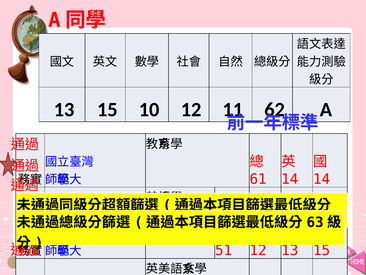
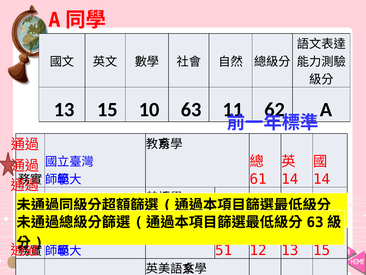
10 12: 12 -> 63
